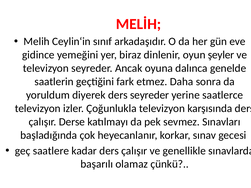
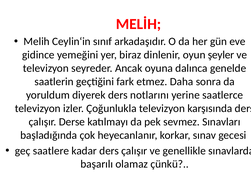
ders seyreder: seyreder -> notlarını
